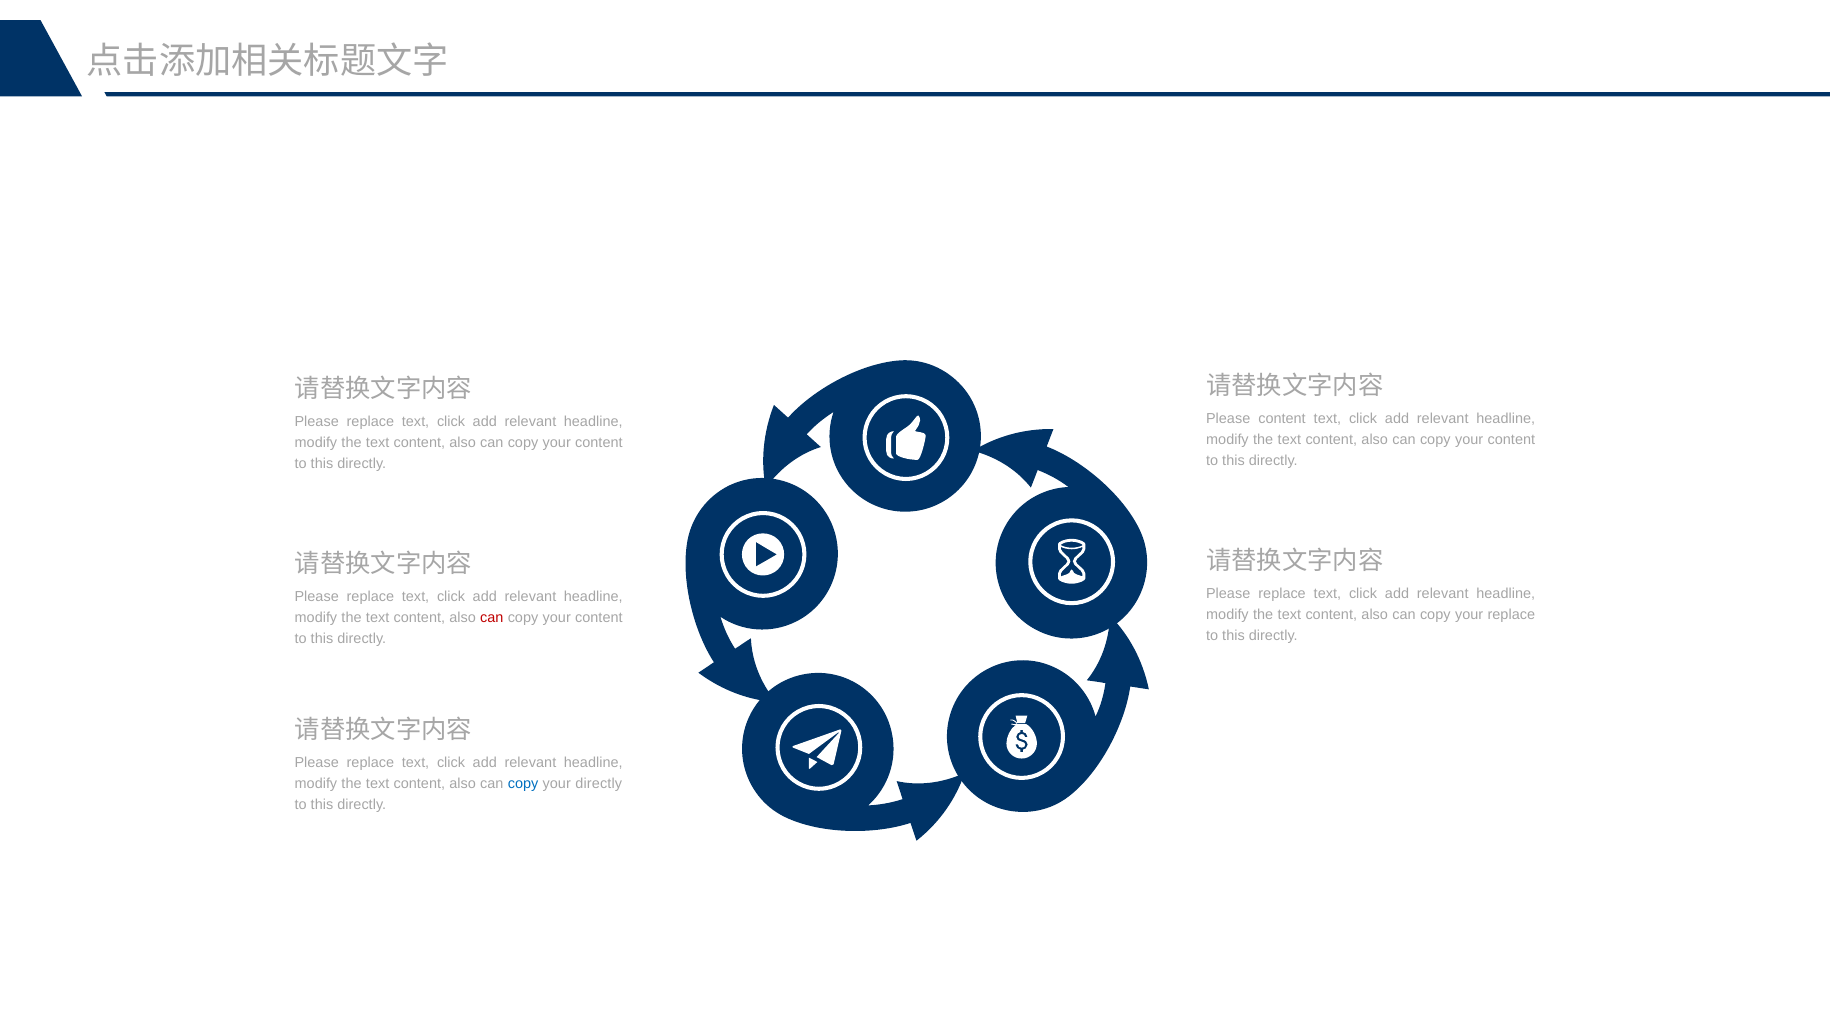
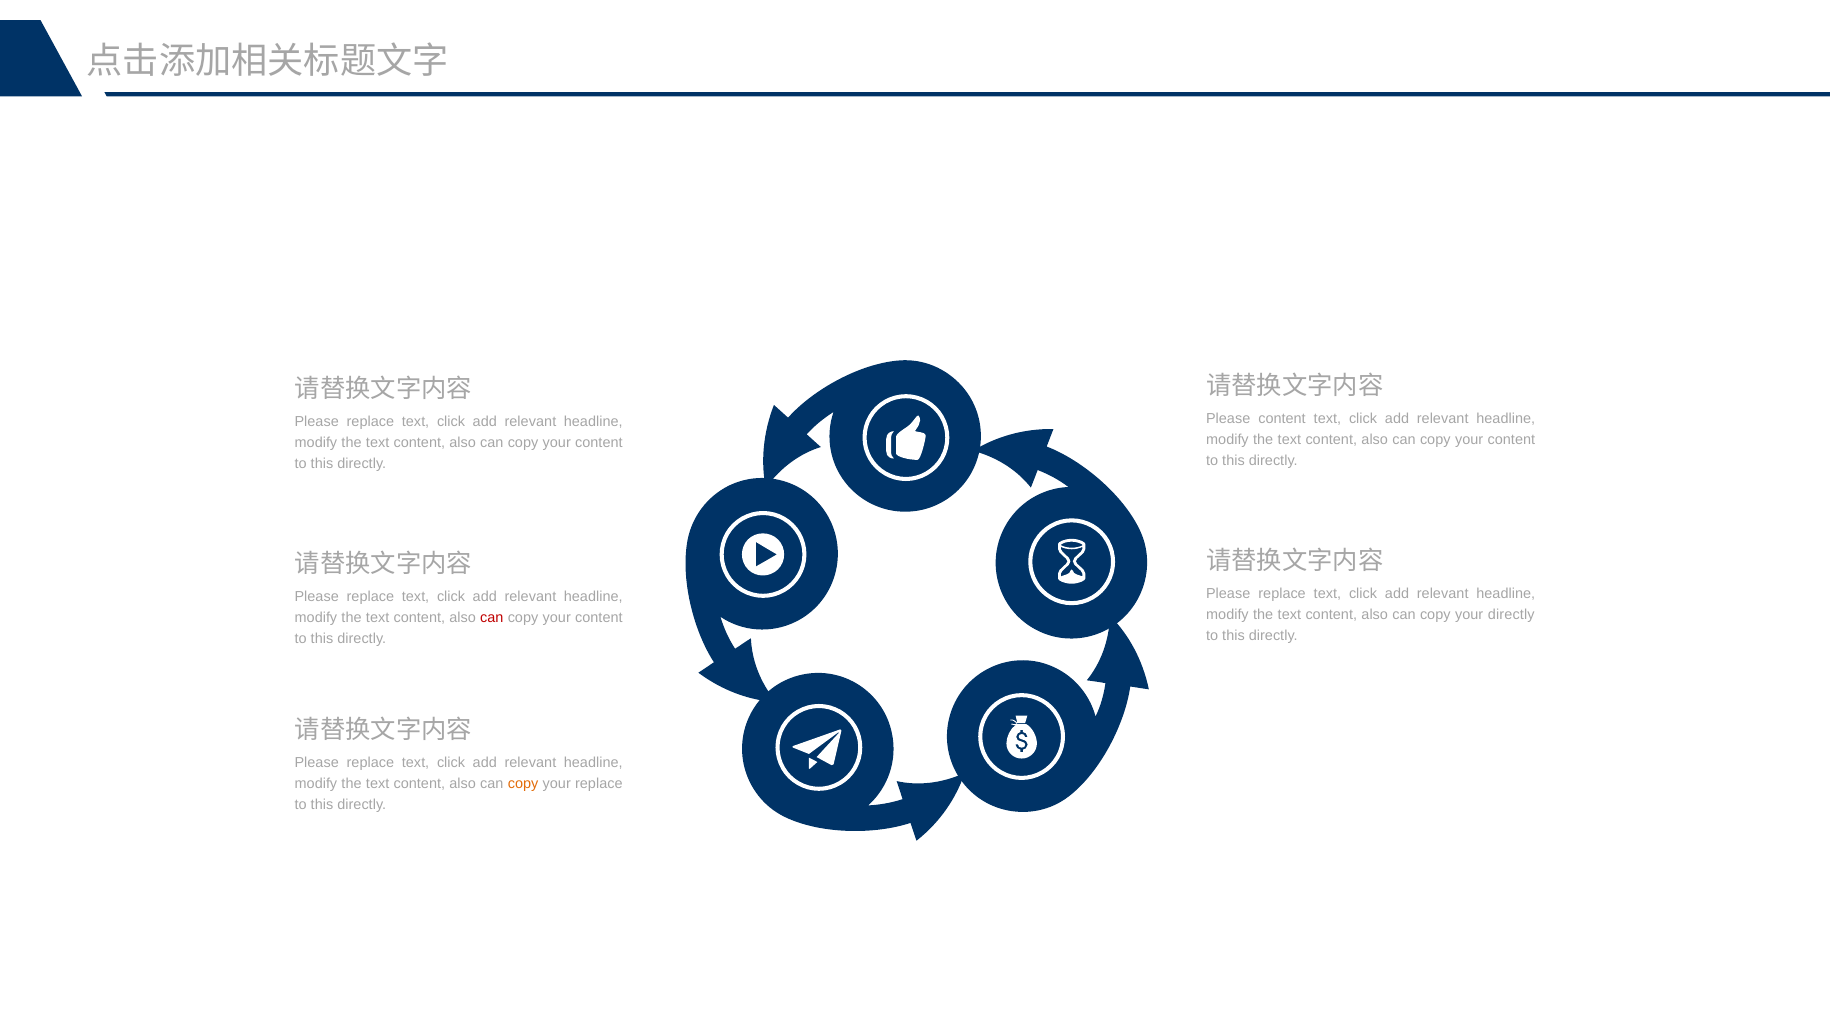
your replace: replace -> directly
copy at (523, 783) colour: blue -> orange
your directly: directly -> replace
